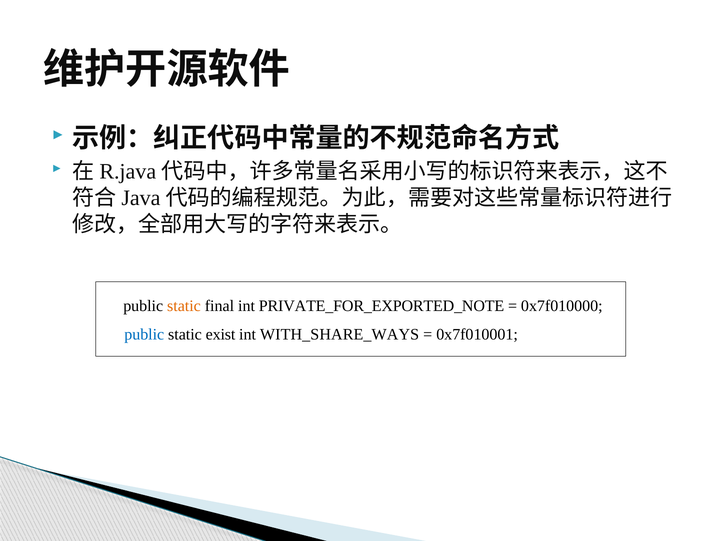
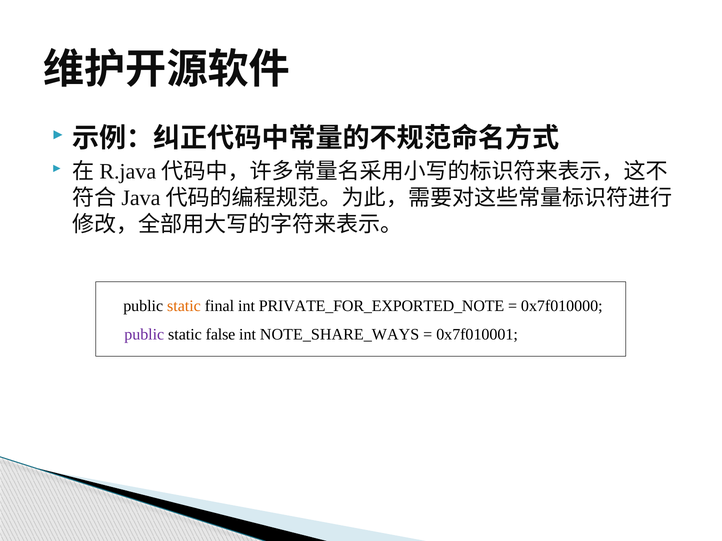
public at (144, 335) colour: blue -> purple
exist: exist -> false
WITH_SHARE_WAYS: WITH_SHARE_WAYS -> NOTE_SHARE_WAYS
